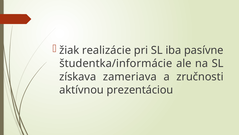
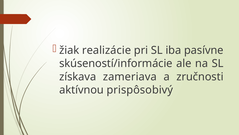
študentka/informácie: študentka/informácie -> skúseností/informácie
prezentáciou: prezentáciou -> prispôsobivý
